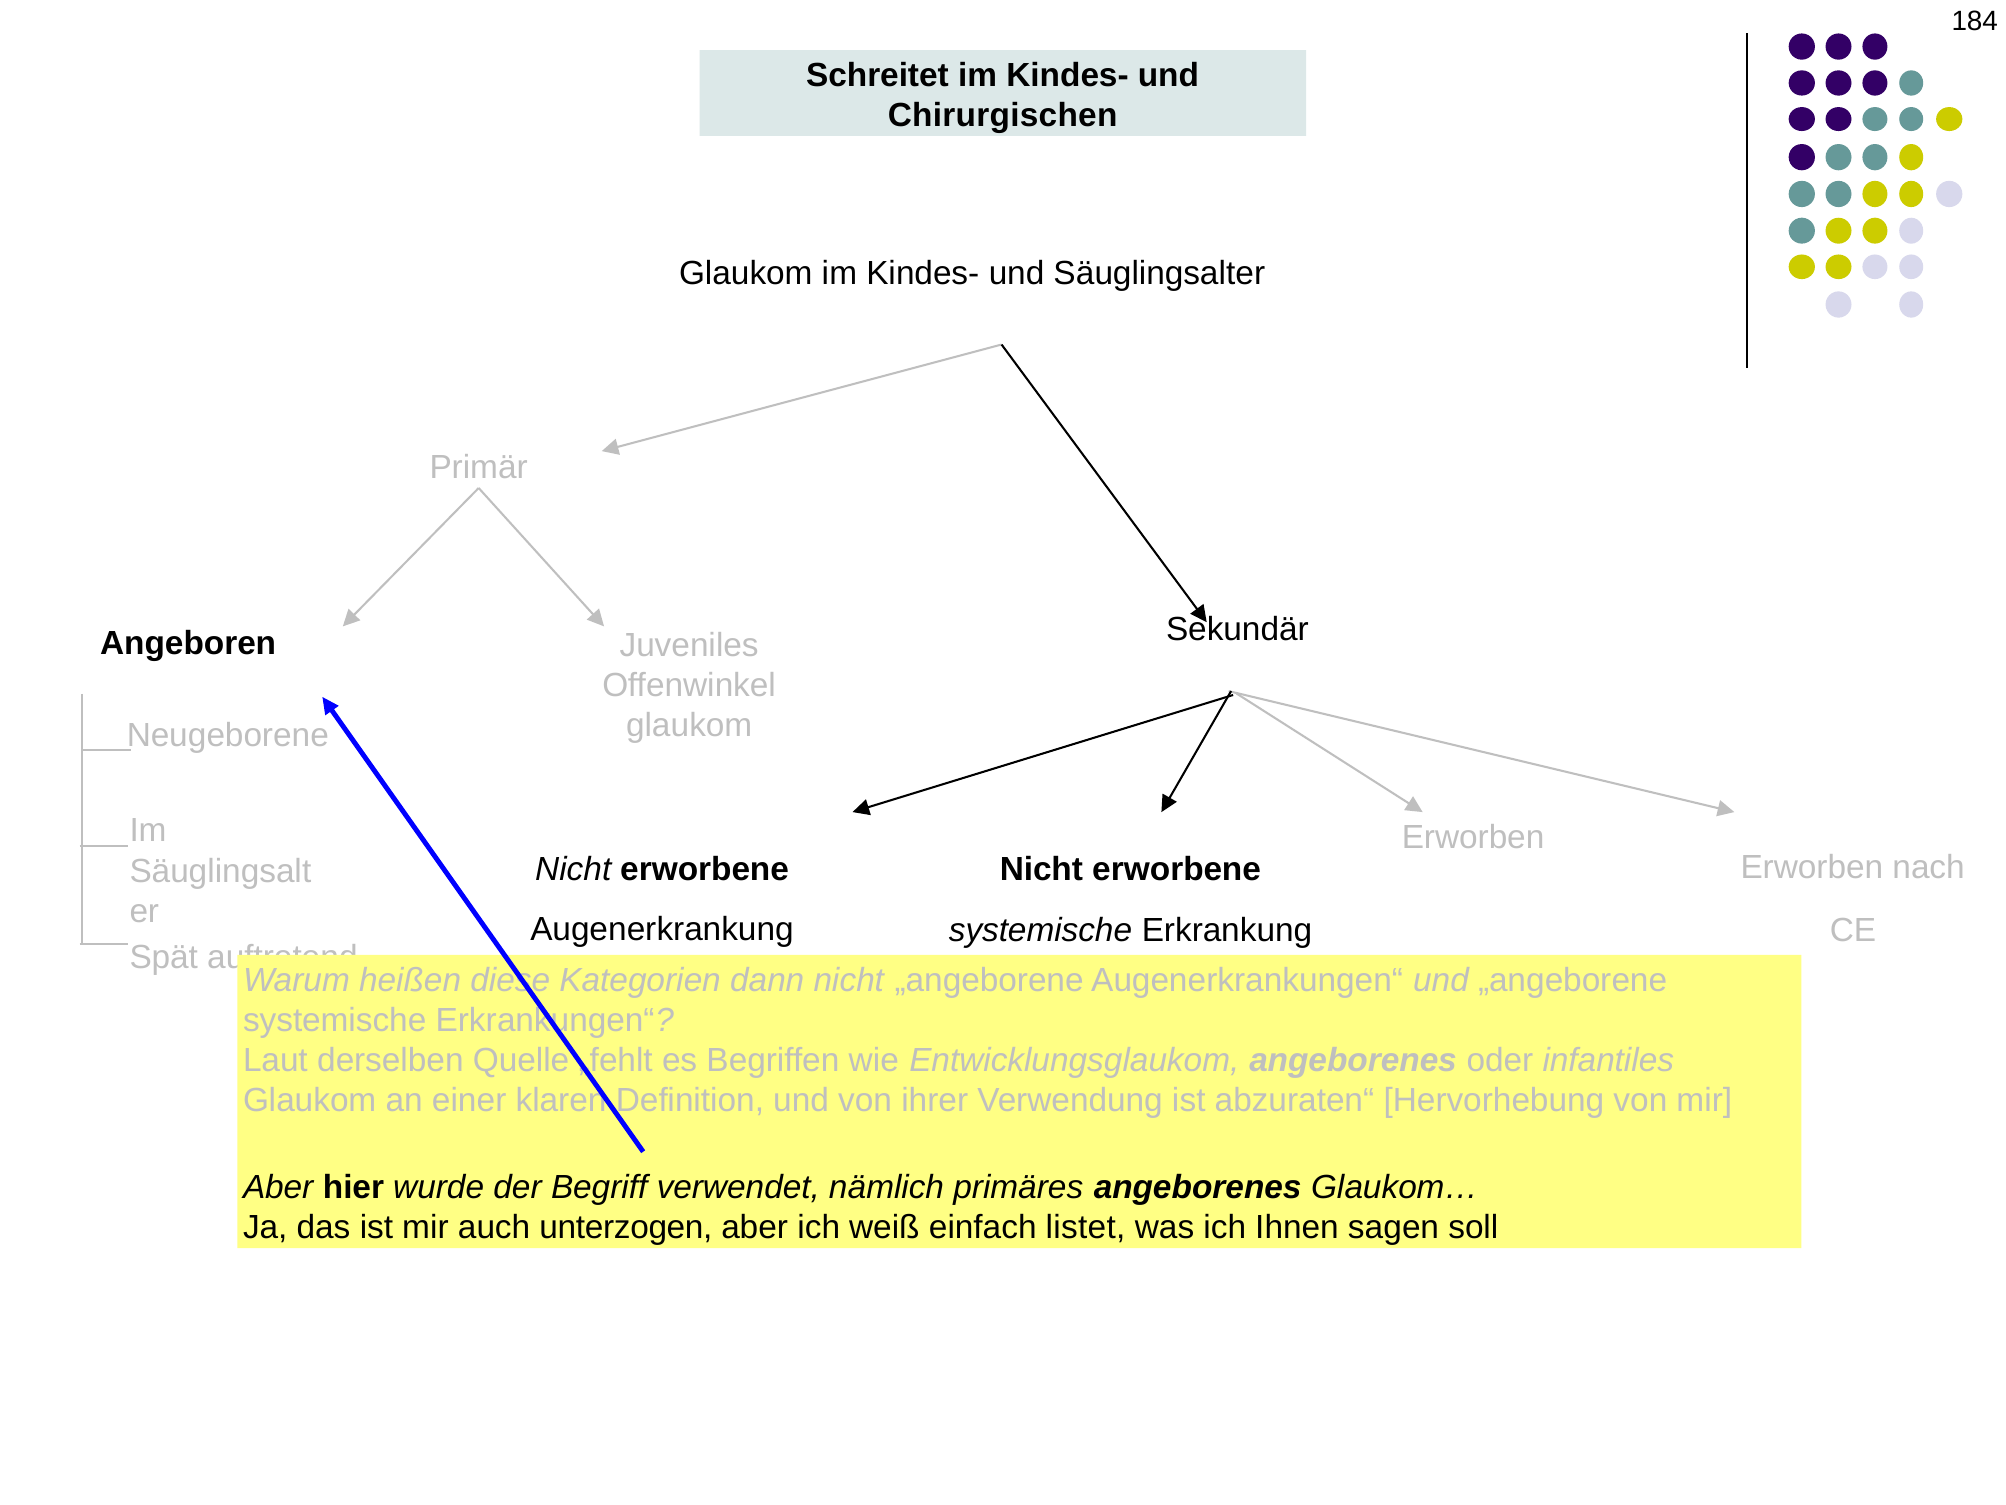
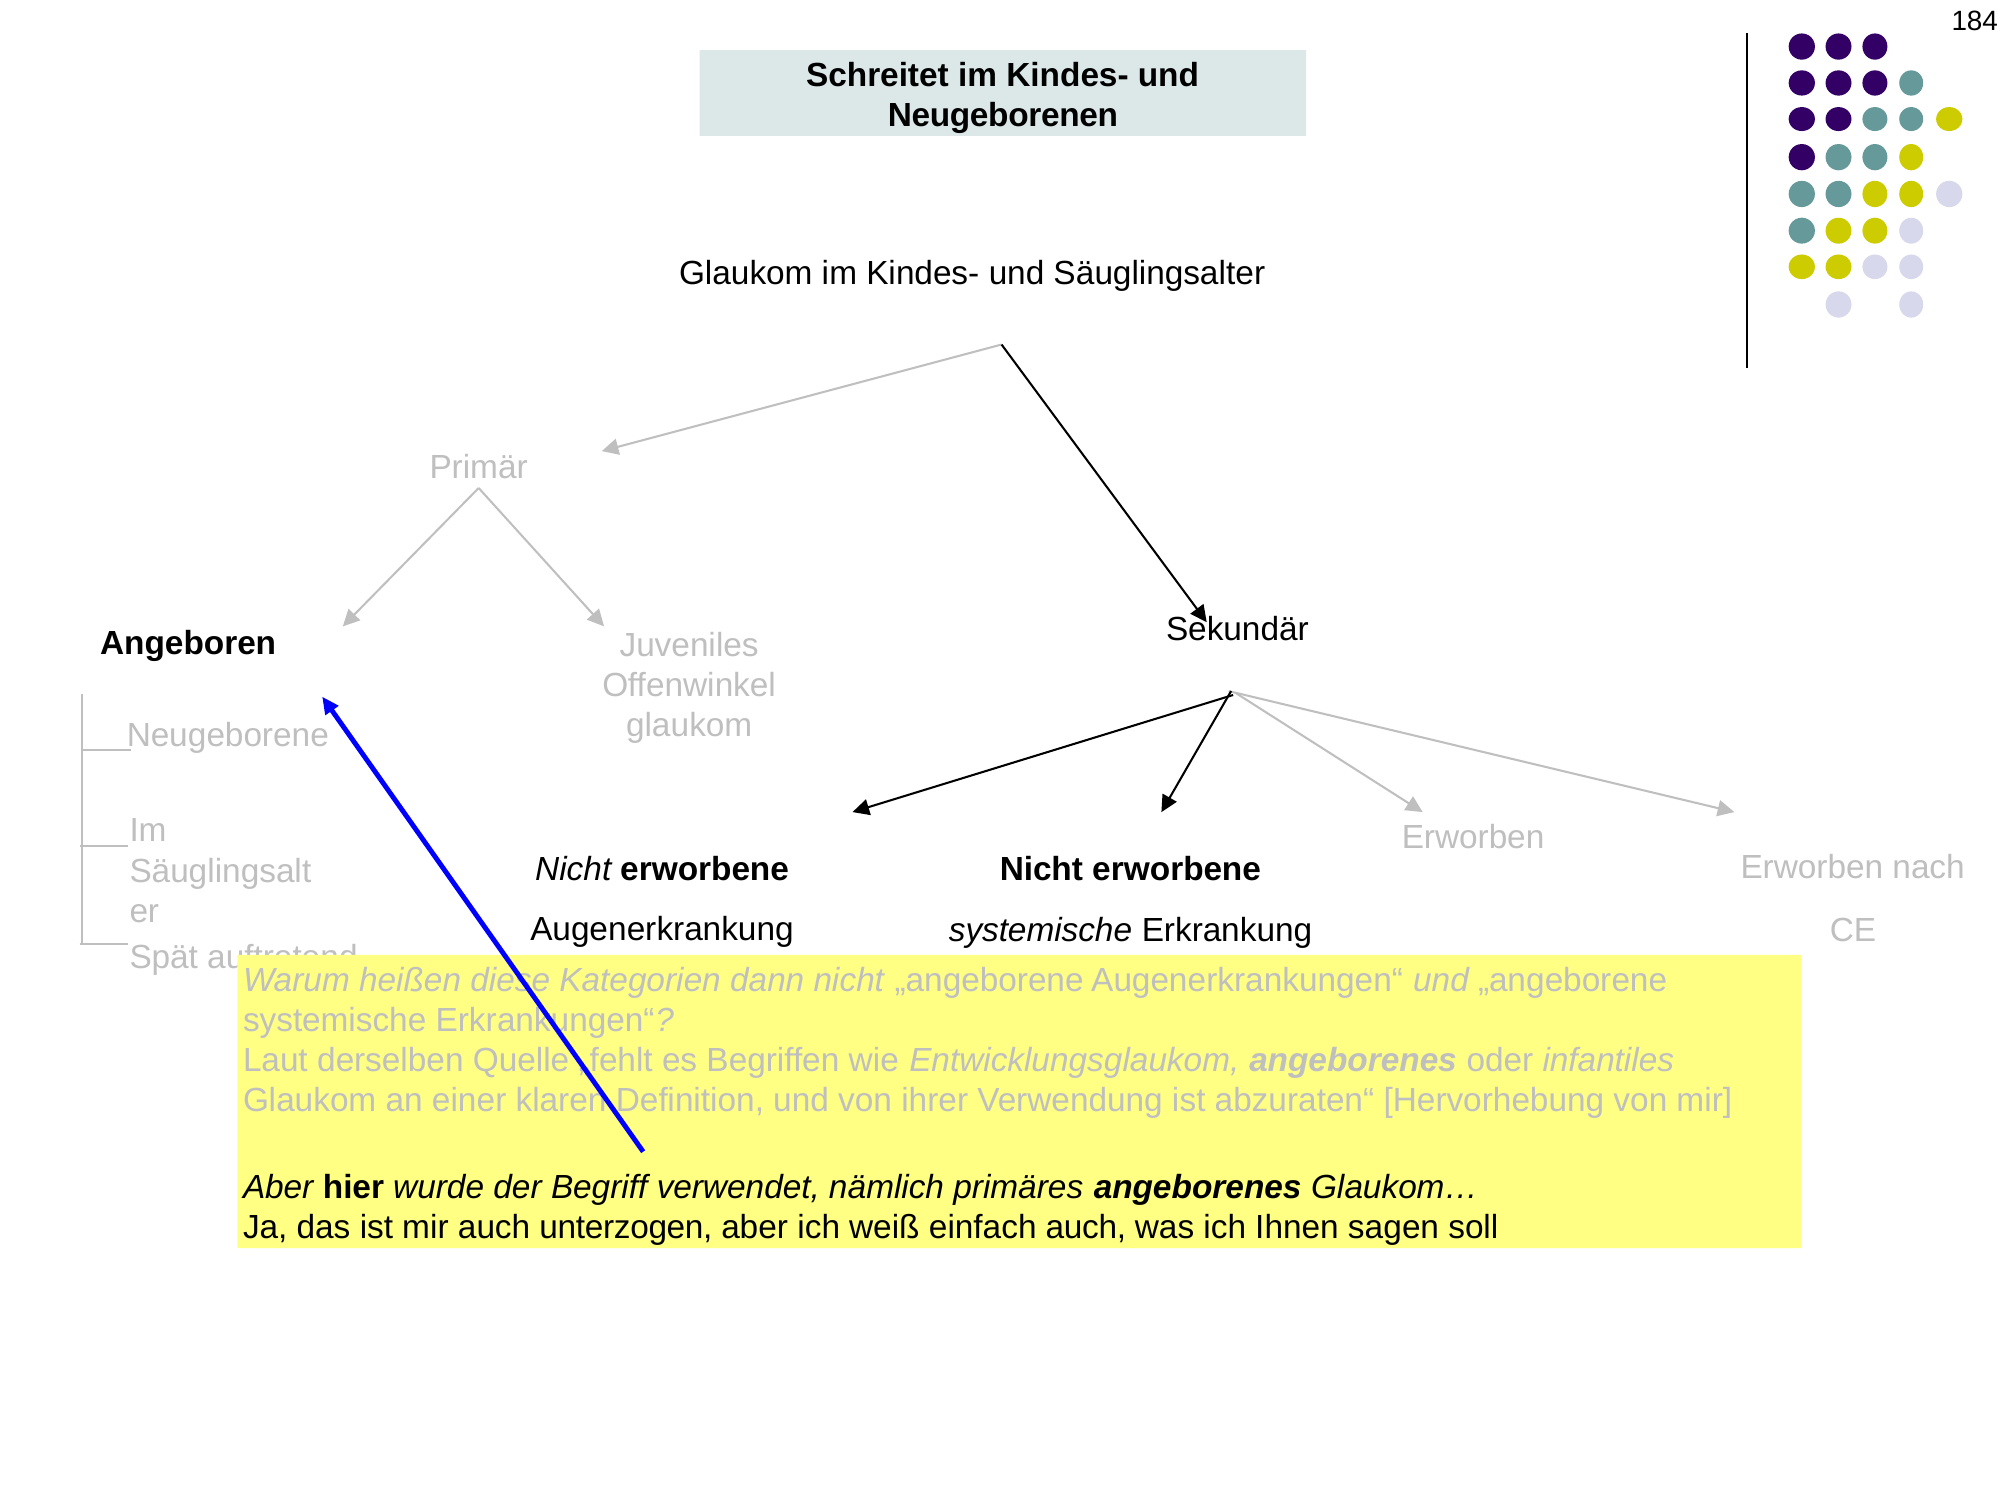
Chirurgischen: Chirurgischen -> Neugeborenen
einfach listet: listet -> auch
